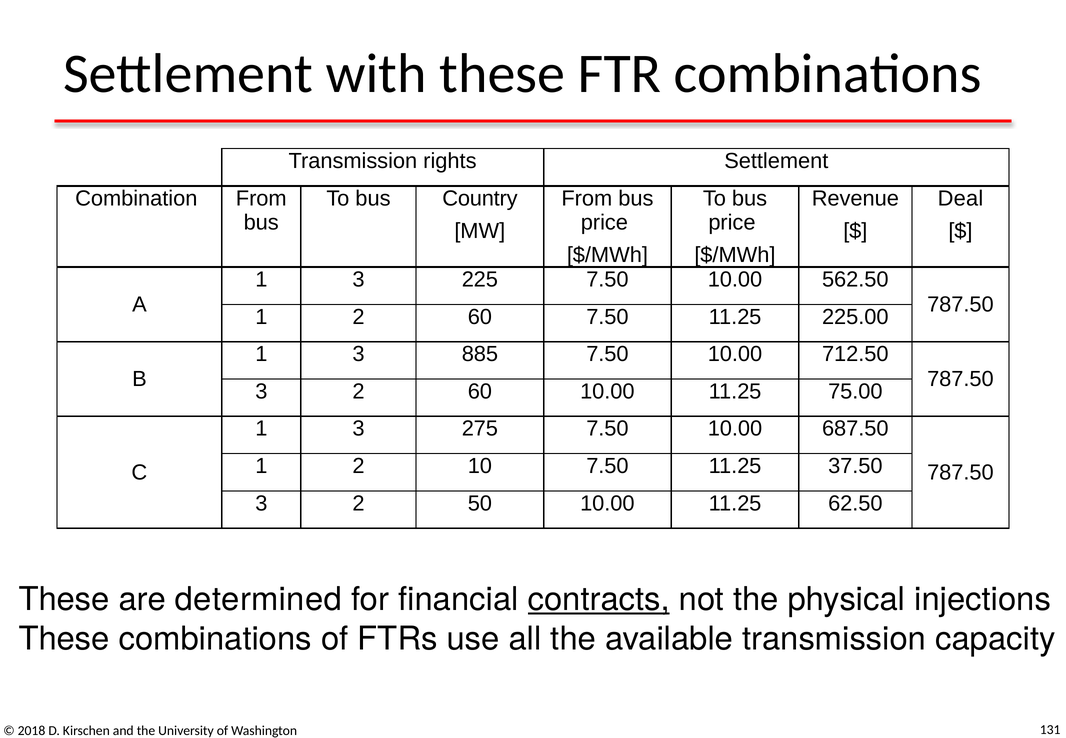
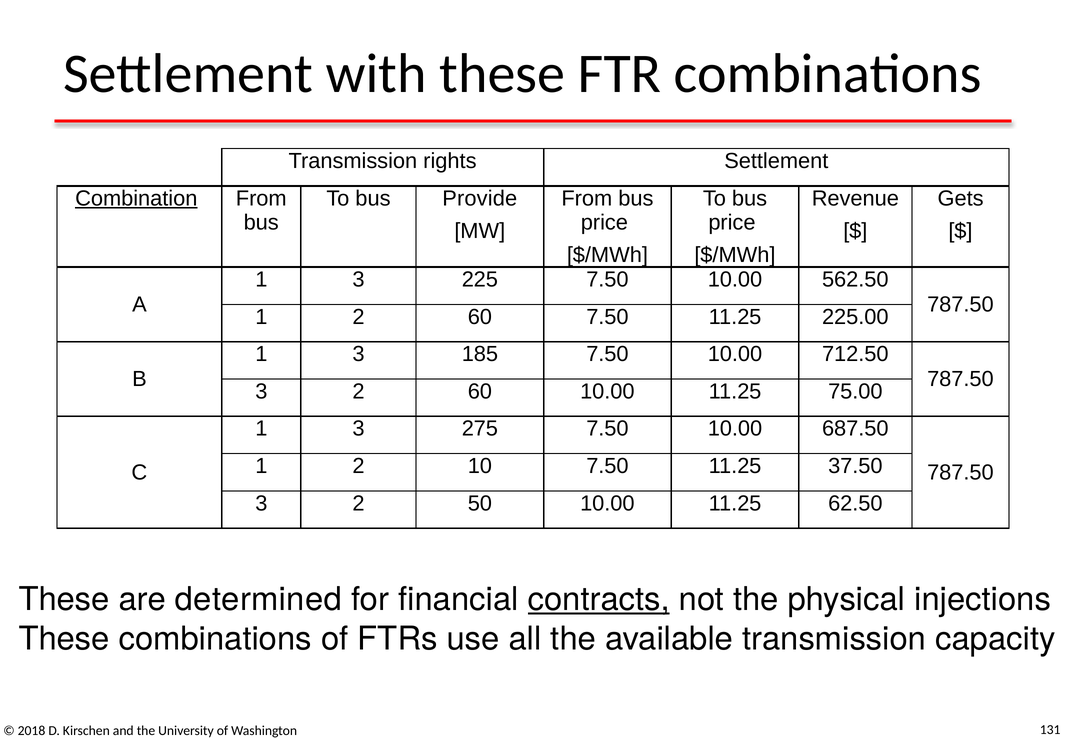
Combination underline: none -> present
Country: Country -> Provide
Deal: Deal -> Gets
885: 885 -> 185
